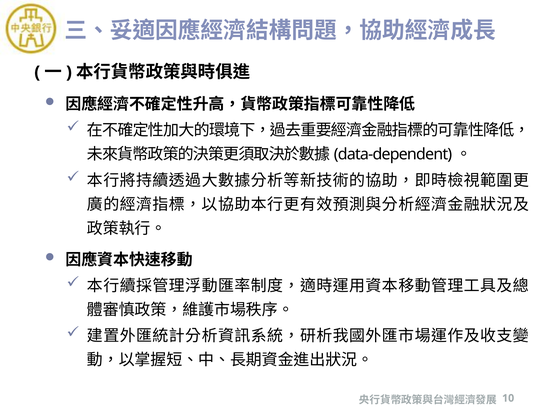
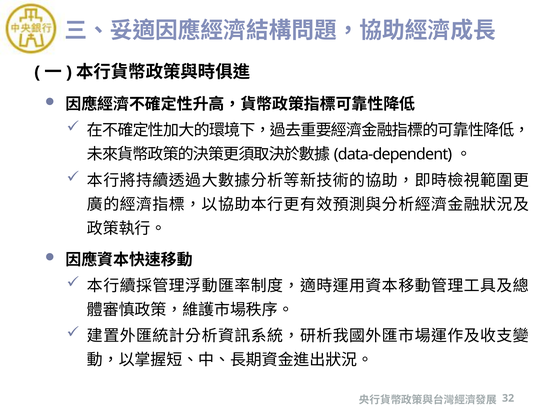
10: 10 -> 32
